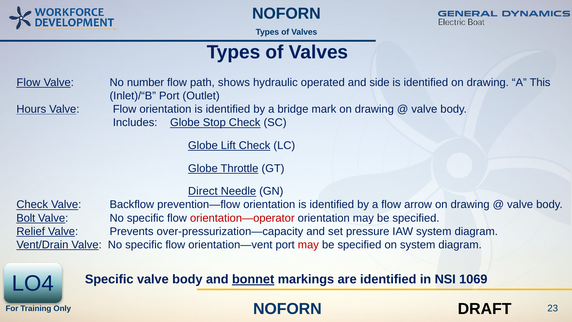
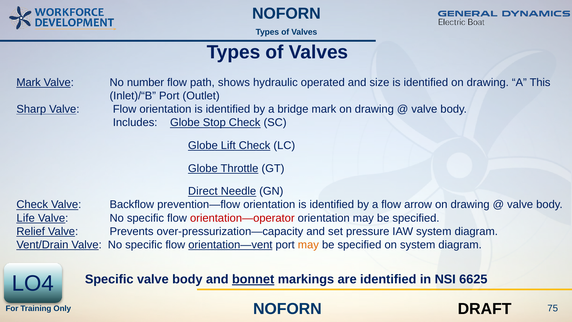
Flow at (28, 82): Flow -> Mark
side: side -> size
Hours: Hours -> Sharp
Bolt: Bolt -> Life
orientation—vent underline: none -> present
may at (308, 245) colour: red -> orange
1069: 1069 -> 6625
23: 23 -> 75
